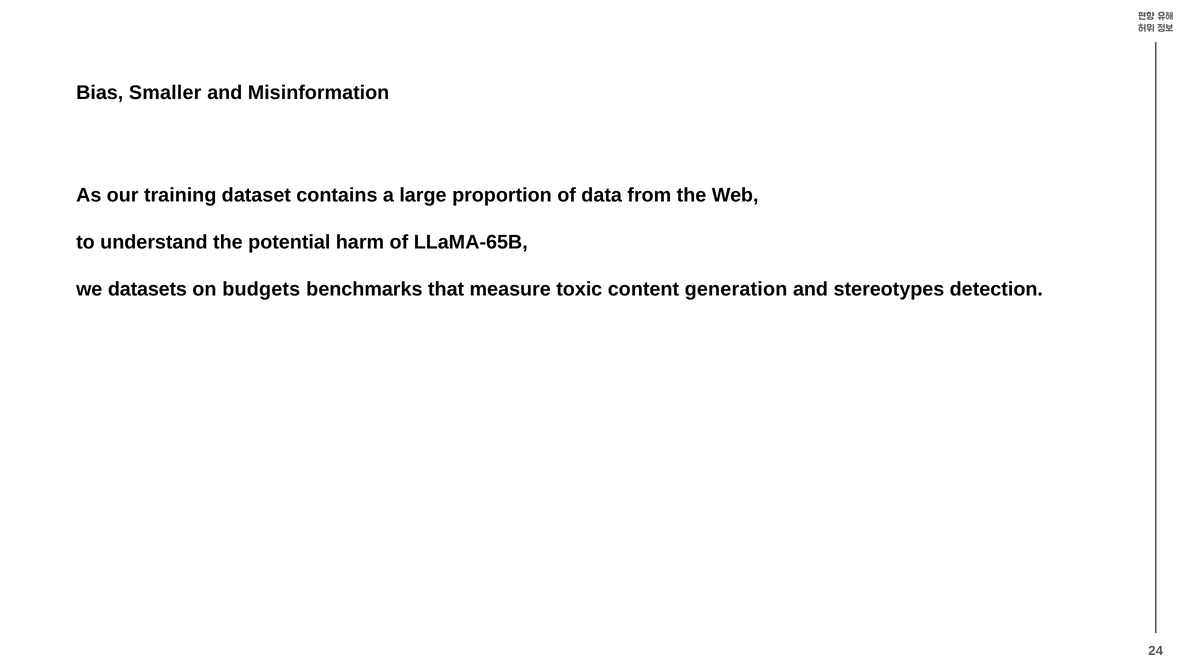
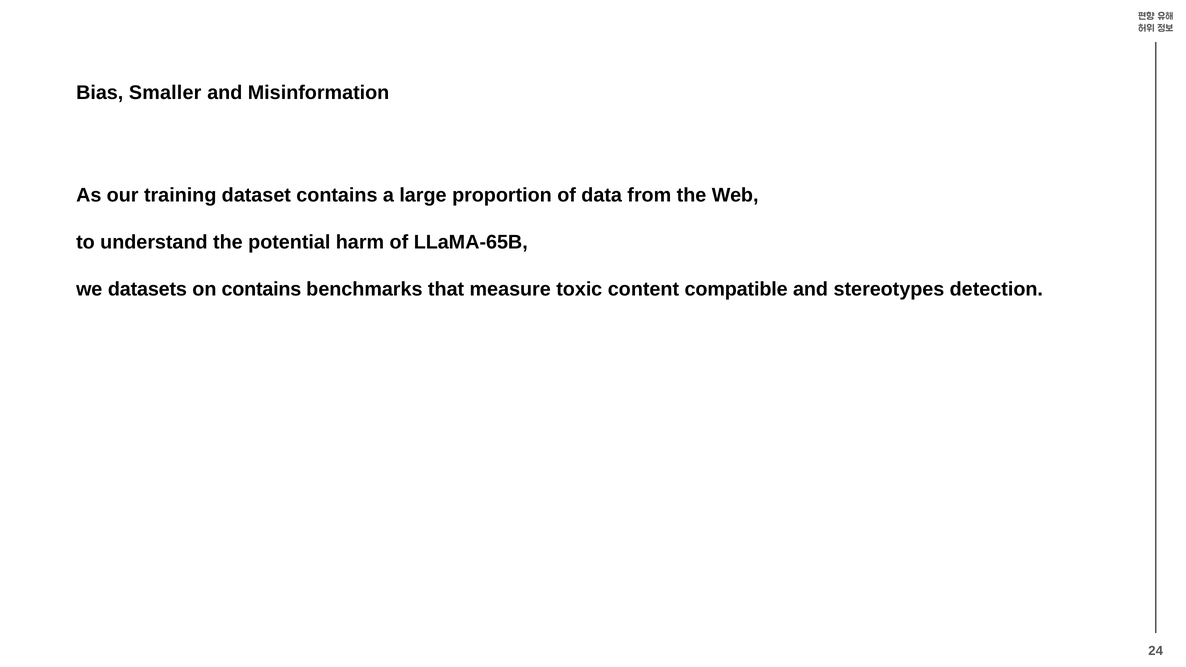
on budgets: budgets -> contains
generation: generation -> compatible
